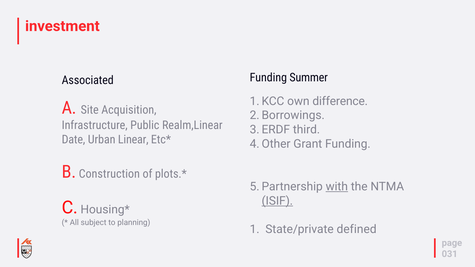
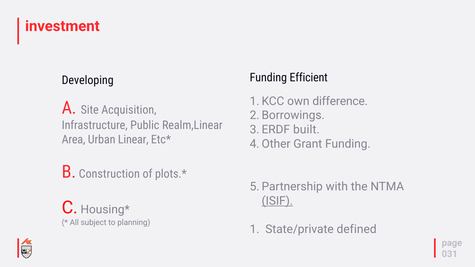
Summer: Summer -> Efficient
Associated: Associated -> Developing
third: third -> built
Date: Date -> Area
with underline: present -> none
